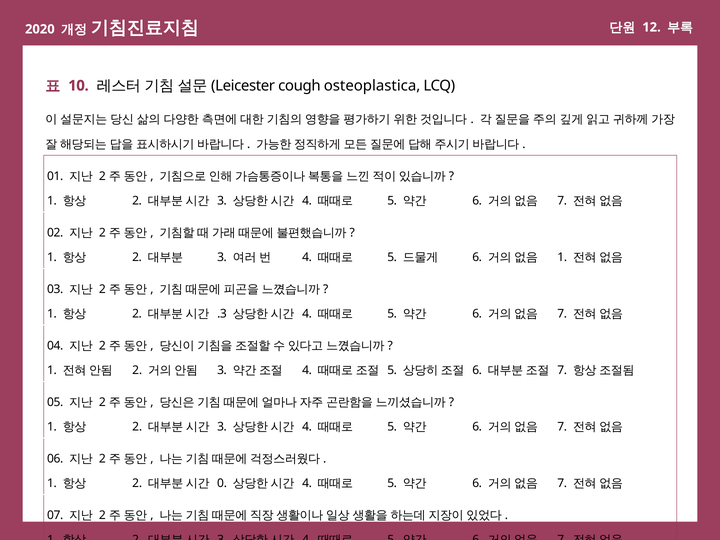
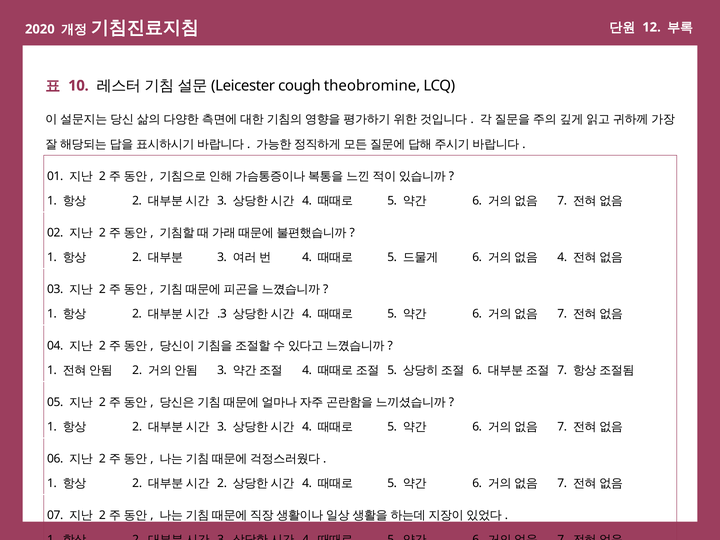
osteoplastica: osteoplastica -> theobromine
1 at (562, 257): 1 -> 4
0 at (222, 483): 0 -> 2
